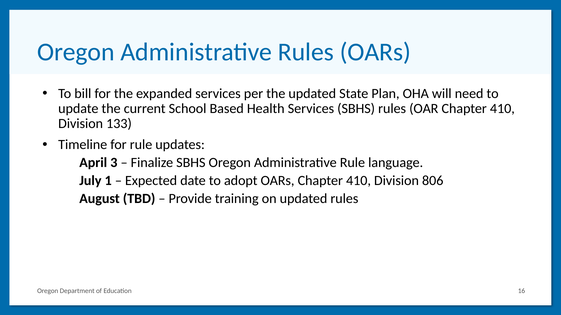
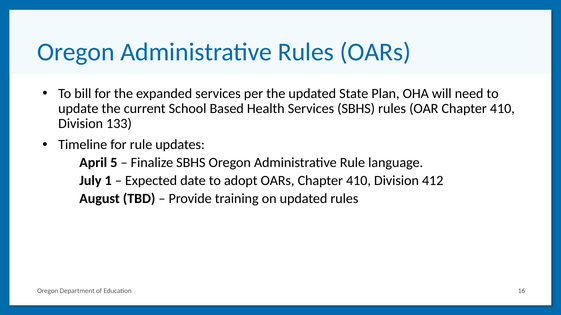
3: 3 -> 5
806: 806 -> 412
